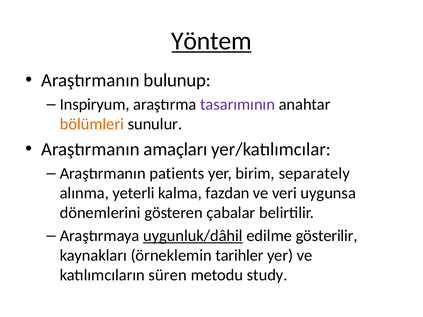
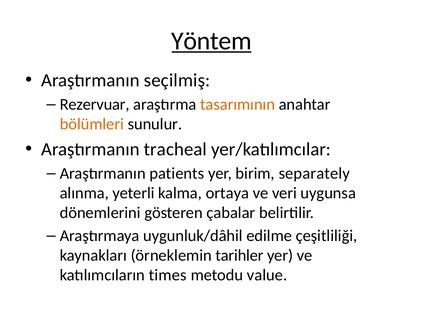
bulunup: bulunup -> seçilmiş
Inspiryum: Inspiryum -> Rezervuar
tasarımının colour: purple -> orange
amaçları: amaçları -> tracheal
fazdan: fazdan -> ortaya
uygunluk/dâhil underline: present -> none
gösterilir: gösterilir -> çeşitliliği
süren: süren -> times
study: study -> value
